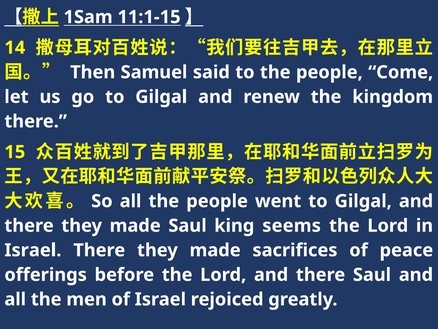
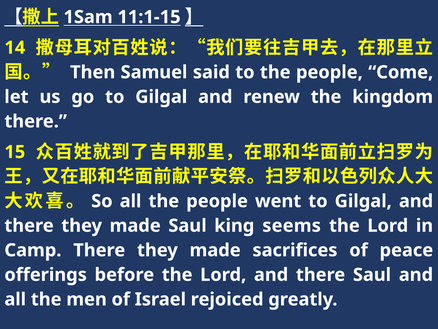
Israel at (33, 250): Israel -> Camp
